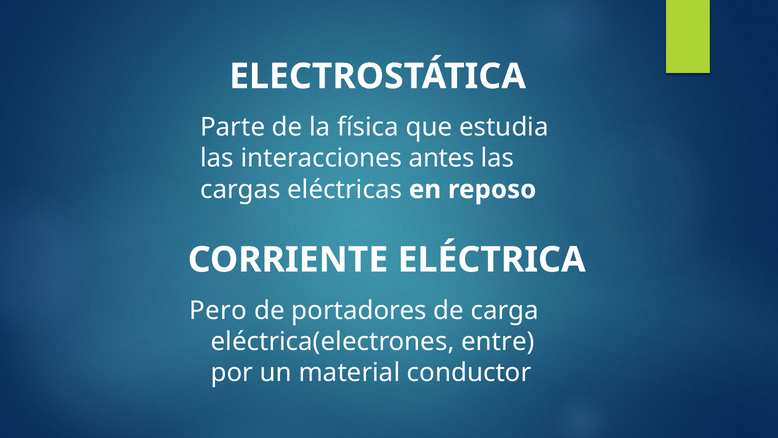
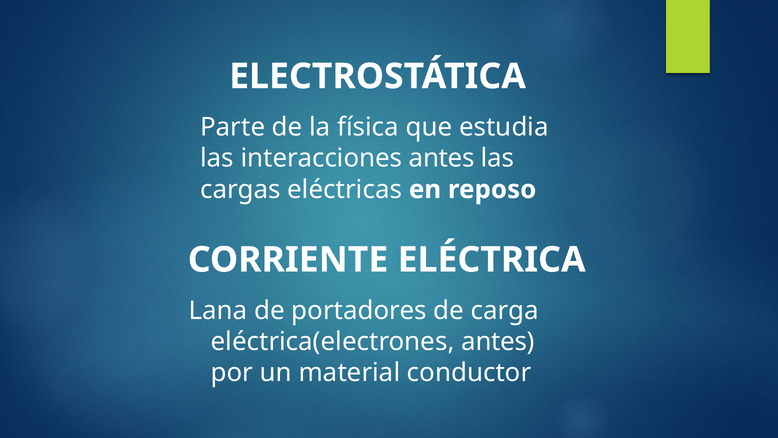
Pero: Pero -> Lana
eléctrica(electrones entre: entre -> antes
